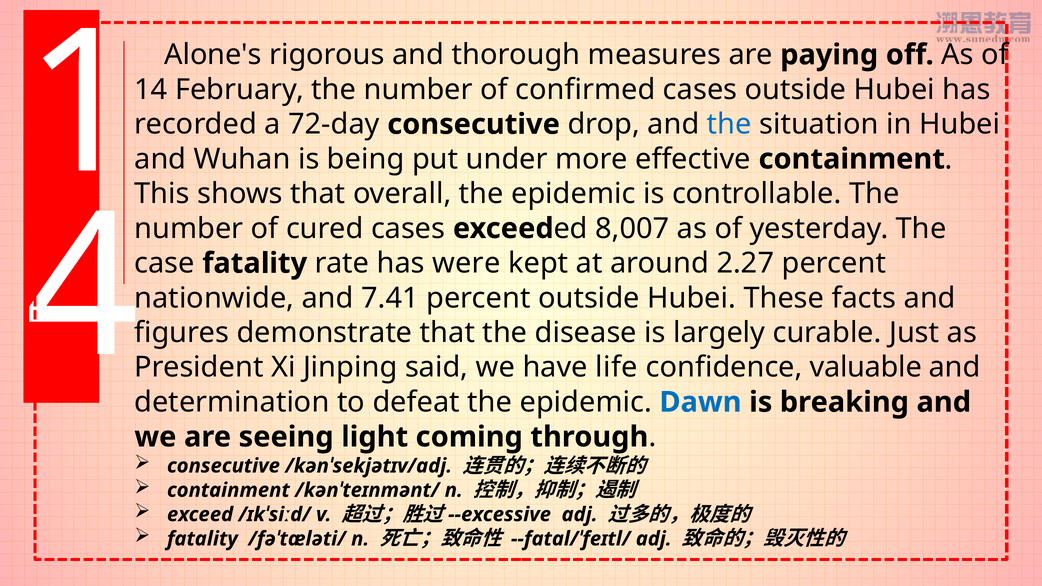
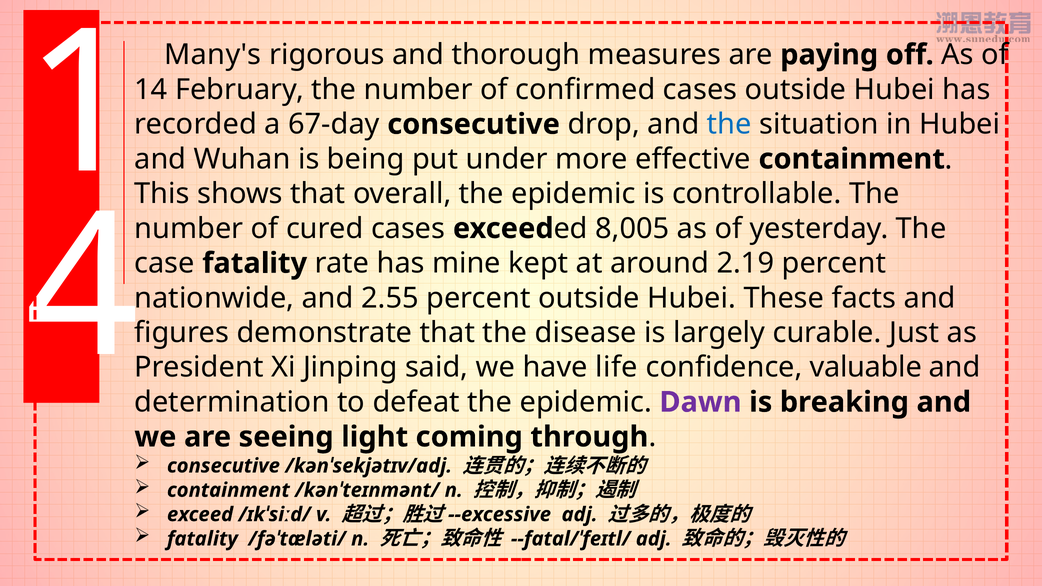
Alone's: Alone's -> Many's
72-day: 72-day -> 67-day
8,007: 8,007 -> 8,005
were: were -> mine
2.27: 2.27 -> 2.19
7.41: 7.41 -> 2.55
Dawn colour: blue -> purple
